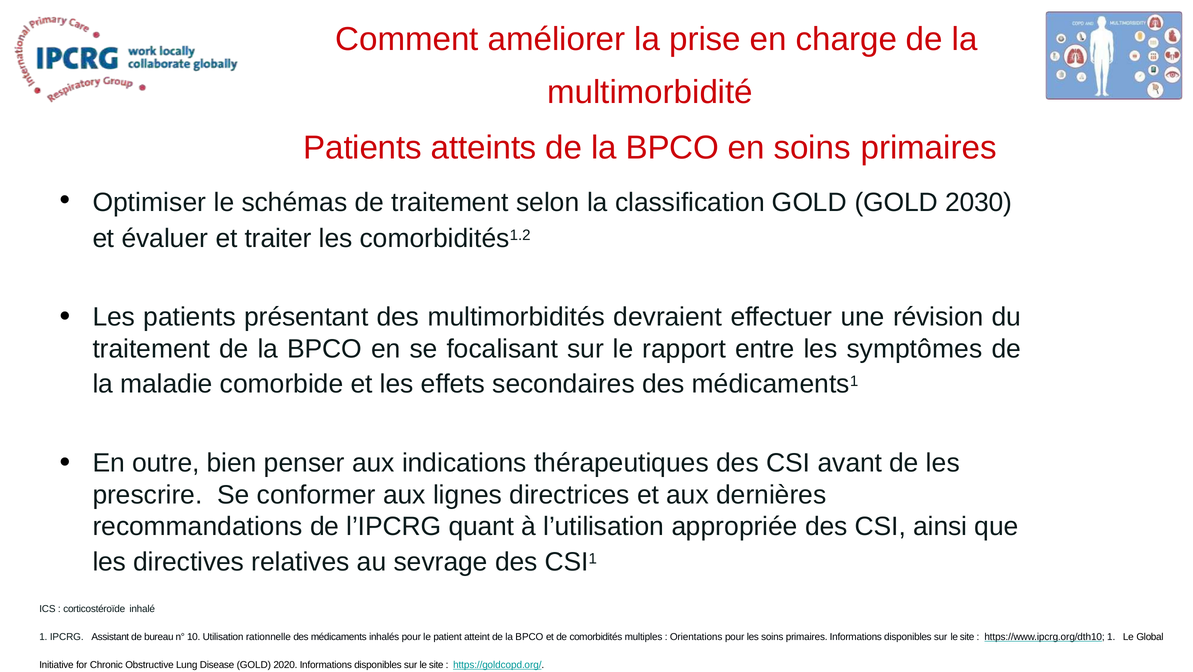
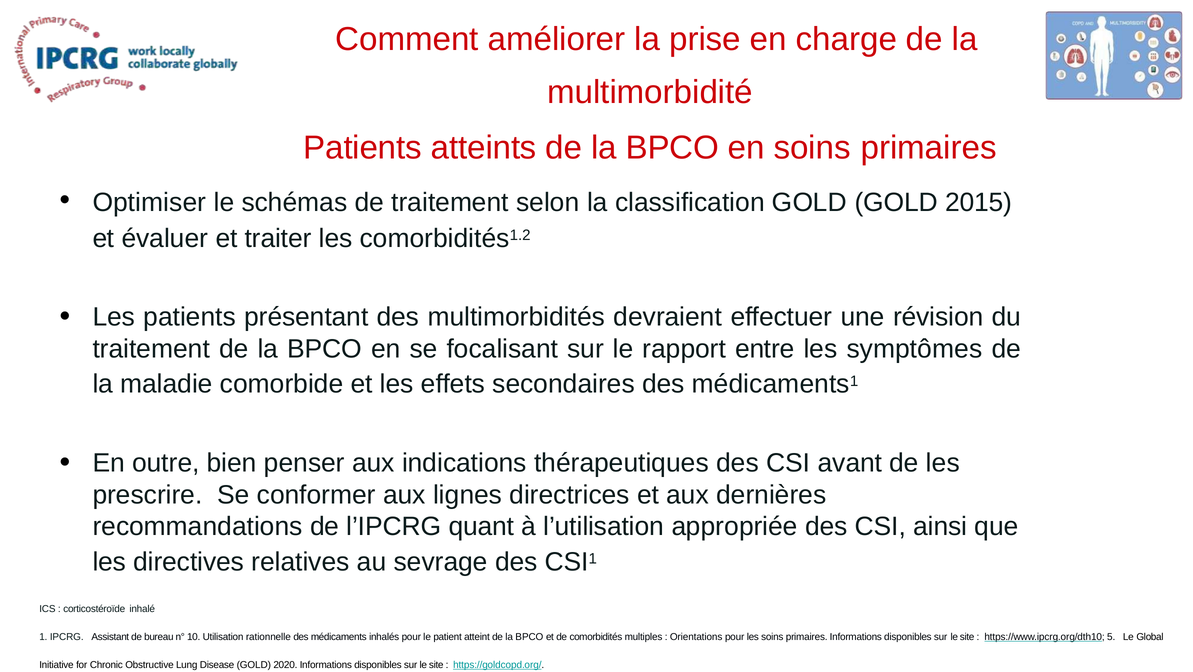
2030: 2030 -> 2015
https://www.ipcrg.org/dth10 1: 1 -> 5
